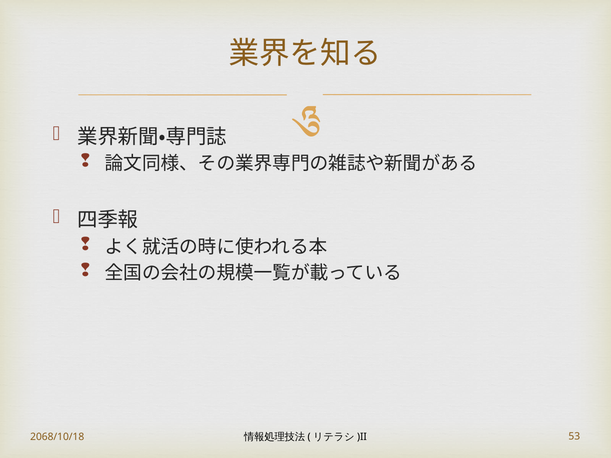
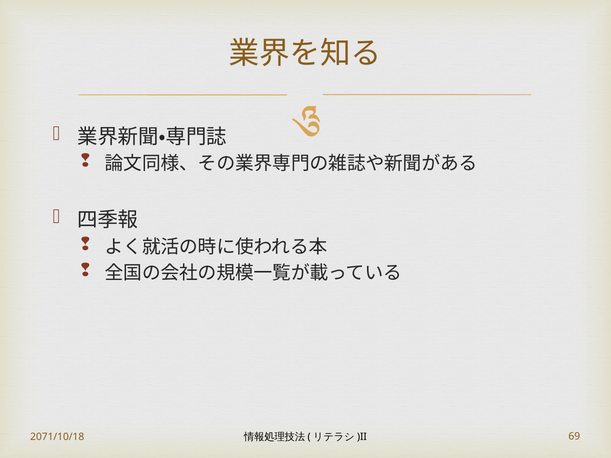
2068/10/18: 2068/10/18 -> 2071/10/18
53: 53 -> 69
